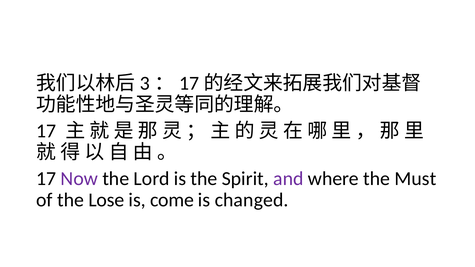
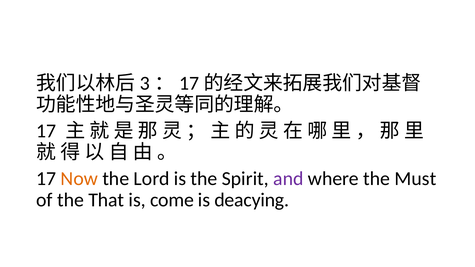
Now colour: purple -> orange
Lose: Lose -> That
changed: changed -> deacying
